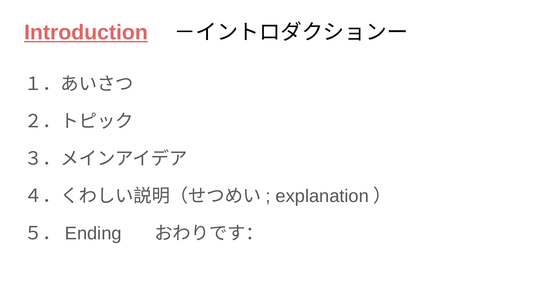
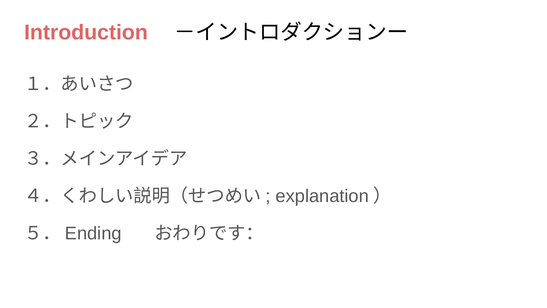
Introduction underline: present -> none
